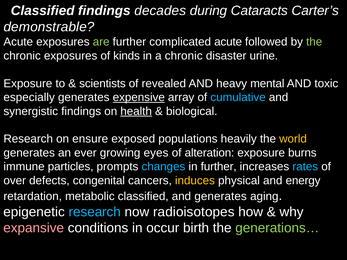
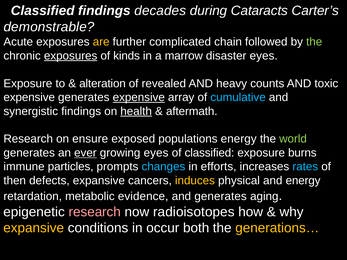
are colour: light green -> yellow
complicated acute: acute -> chain
exposures at (71, 56) underline: none -> present
a chronic: chronic -> marrow
disaster urine: urine -> eyes
scientists: scientists -> alteration
mental: mental -> counts
especially at (29, 97): especially -> expensive
biological: biological -> aftermath
populations heavily: heavily -> energy
world colour: yellow -> light green
ever underline: none -> present
of alteration: alteration -> classified
in further: further -> efforts
over: over -> then
defects congenital: congenital -> expansive
metabolic classified: classified -> evidence
research at (95, 212) colour: light blue -> pink
expansive at (34, 228) colour: pink -> yellow
birth: birth -> both
generations… colour: light green -> yellow
